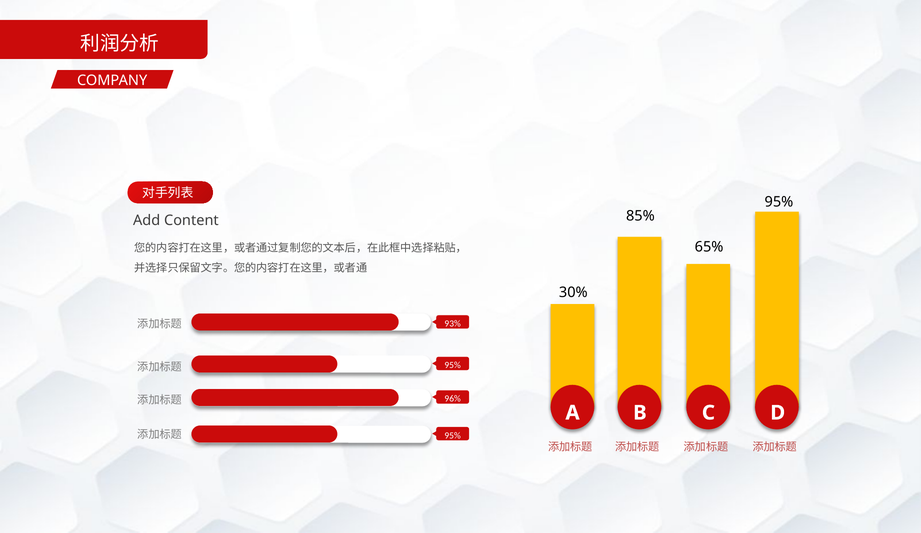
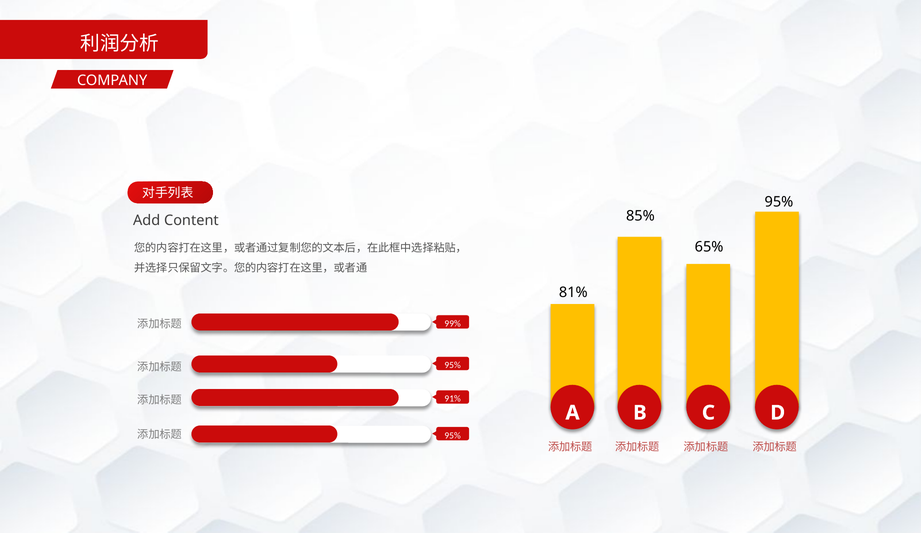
30%: 30% -> 81%
93%: 93% -> 99%
96%: 96% -> 91%
